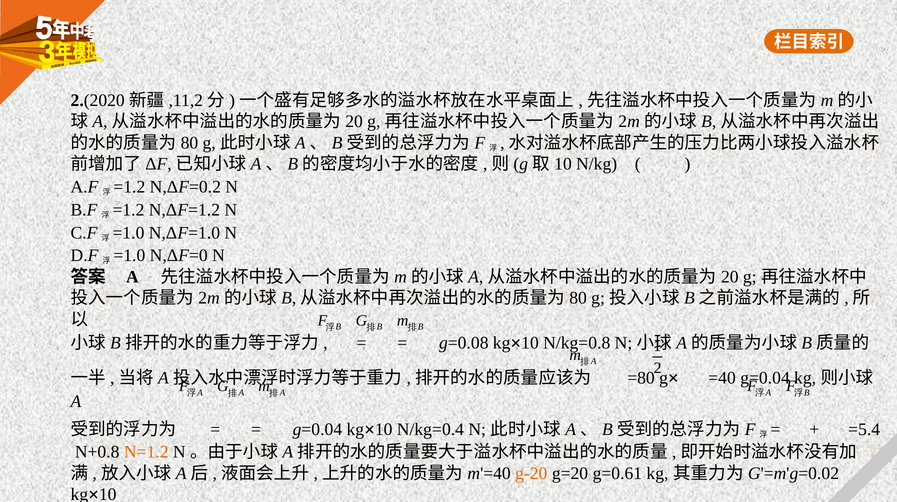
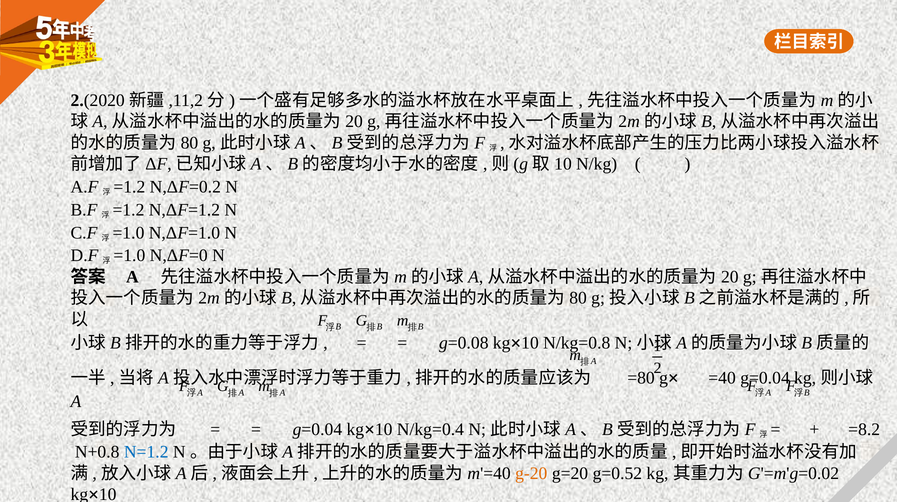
=5.4: =5.4 -> =8.2
N=1.2 colour: orange -> blue
g=0.61: g=0.61 -> g=0.52
